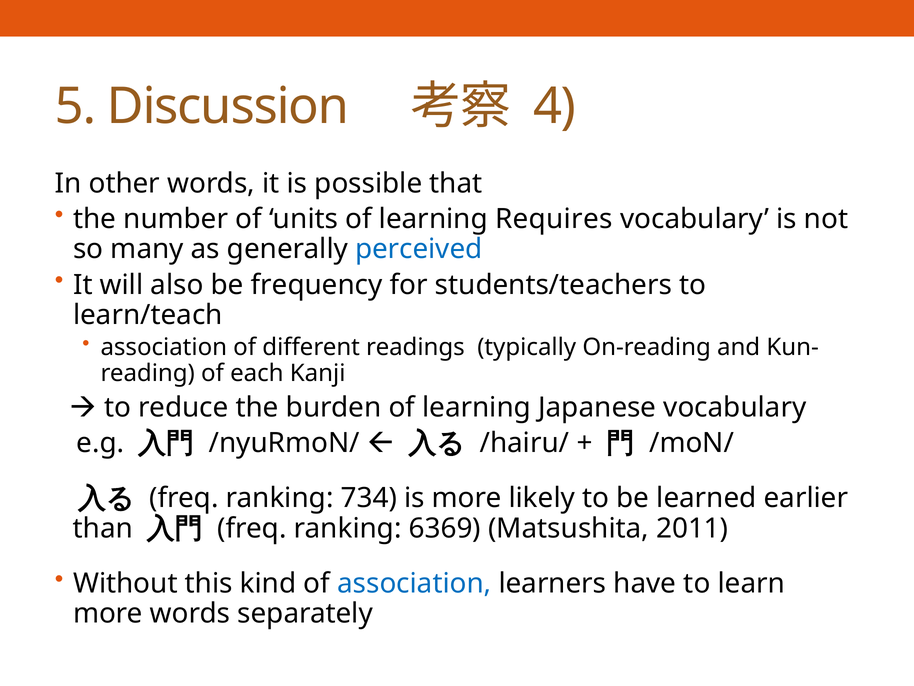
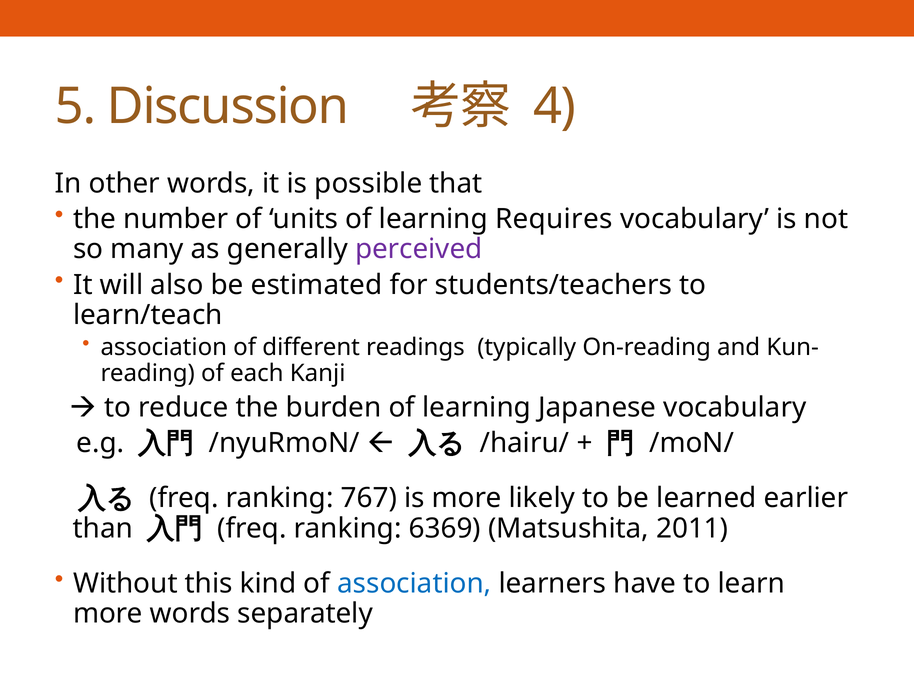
perceived colour: blue -> purple
frequency: frequency -> estimated
734: 734 -> 767
